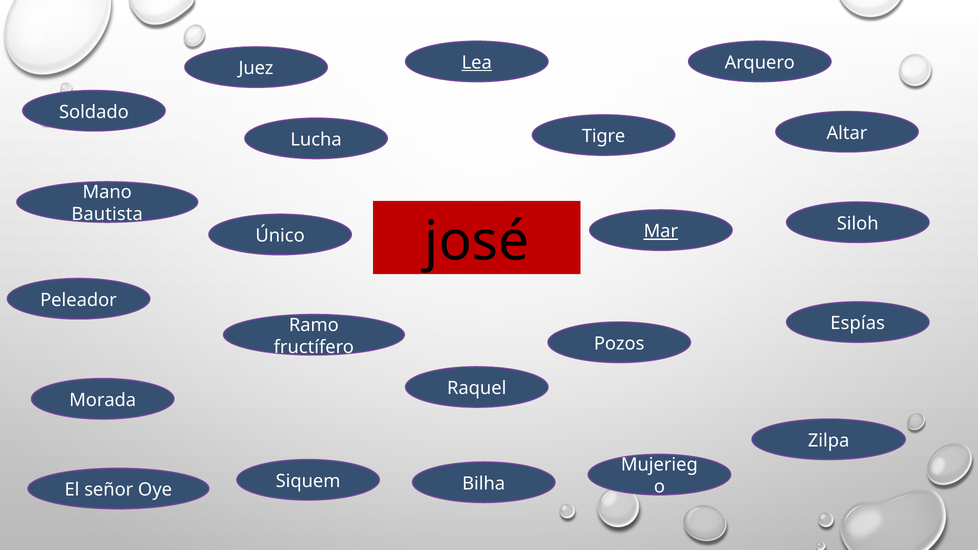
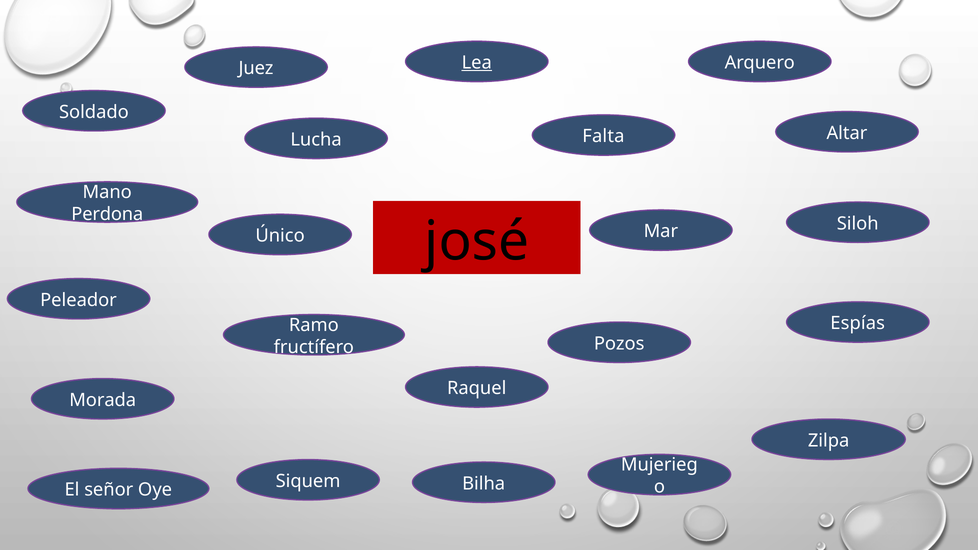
Tigre: Tigre -> Falta
Bautista: Bautista -> Perdona
Mar underline: present -> none
